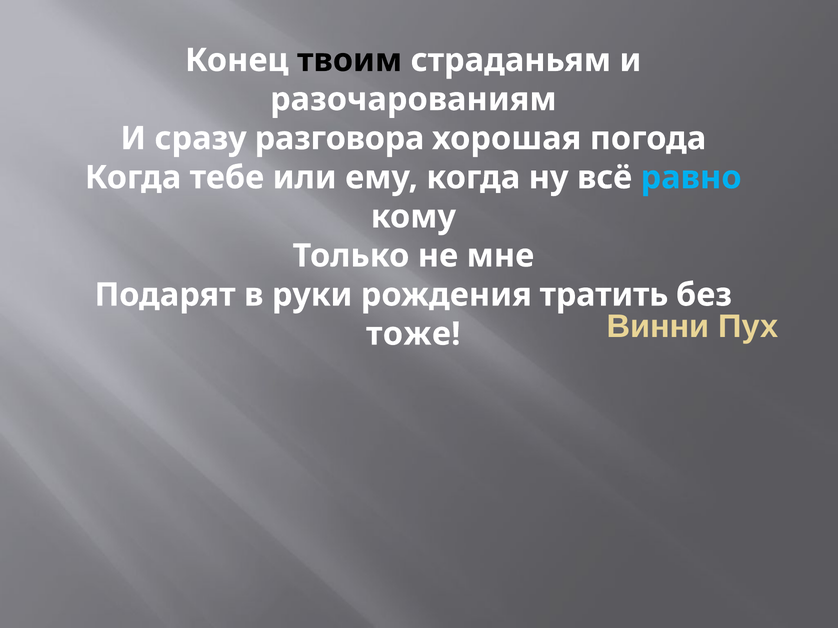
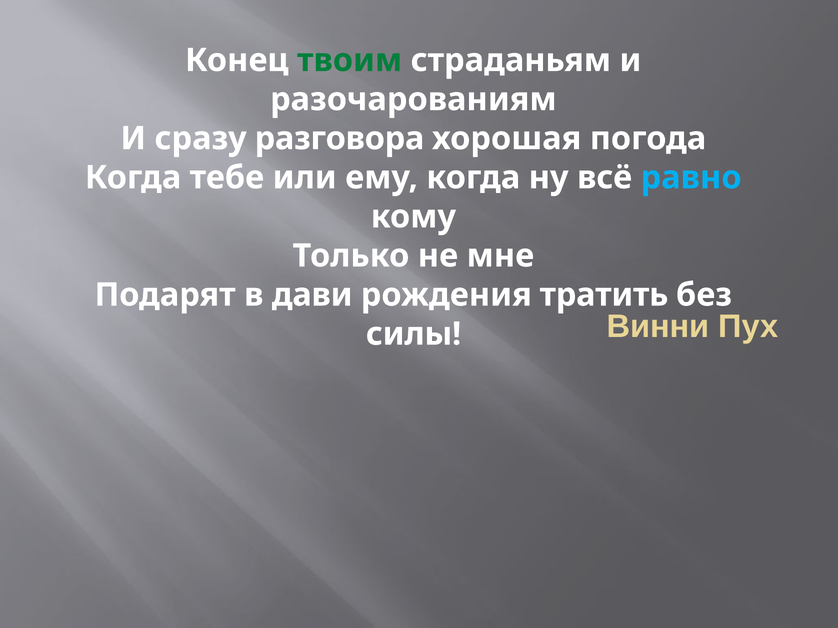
твоим colour: black -> green
руки: руки -> дави
тоже: тоже -> силы
